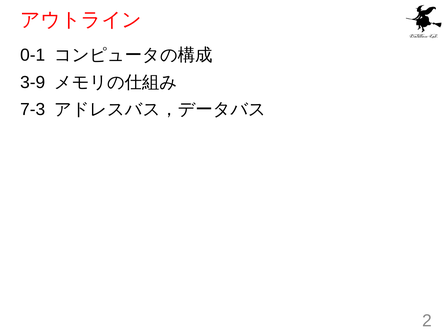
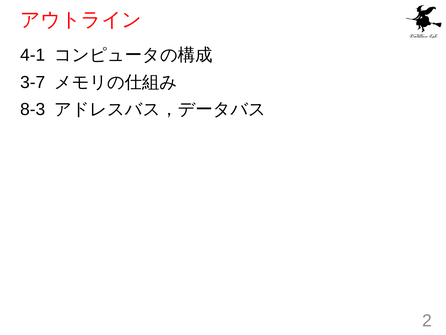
0-1: 0-1 -> 4-1
3-9: 3-9 -> 3-7
7-3: 7-3 -> 8-3
